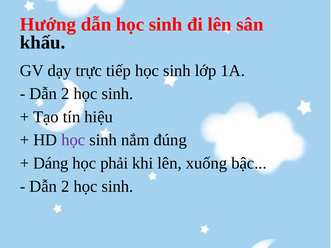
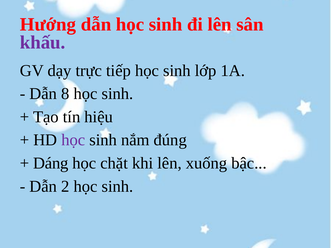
khấu colour: black -> purple
2 at (65, 94): 2 -> 8
phải: phải -> chặt
